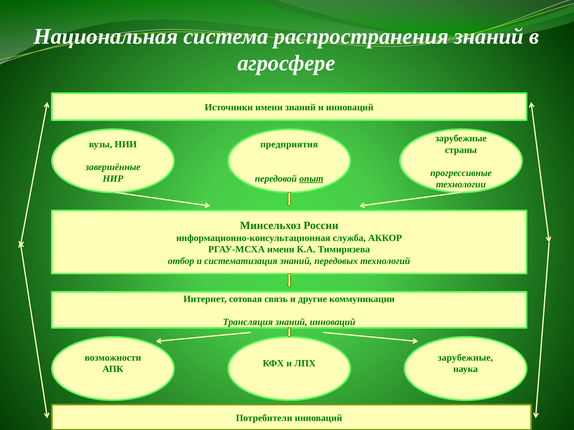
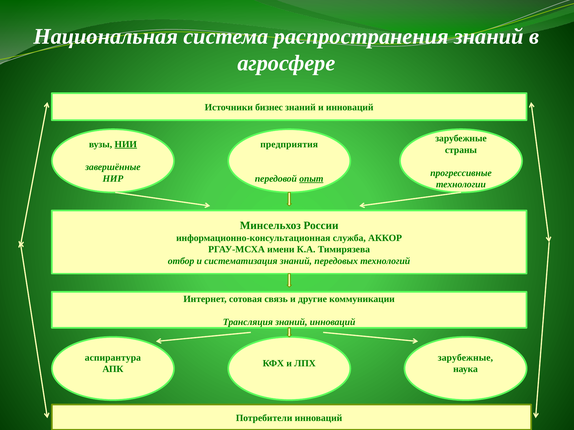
Источники имени: имени -> бизнес
НИИ underline: none -> present
возможности: возможности -> аспирантура
